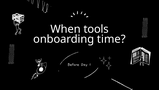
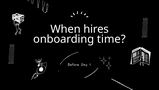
tools: tools -> hires
